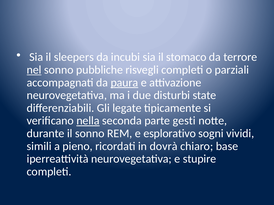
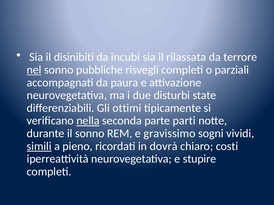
sleepers: sleepers -> disinibiti
stomaco: stomaco -> rilassata
paura underline: present -> none
legate: legate -> ottimi
gesti: gesti -> parti
esplorativo: esplorativo -> gravissimo
simili underline: none -> present
base: base -> costi
